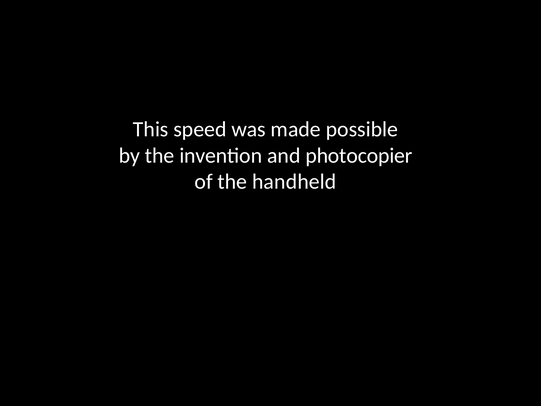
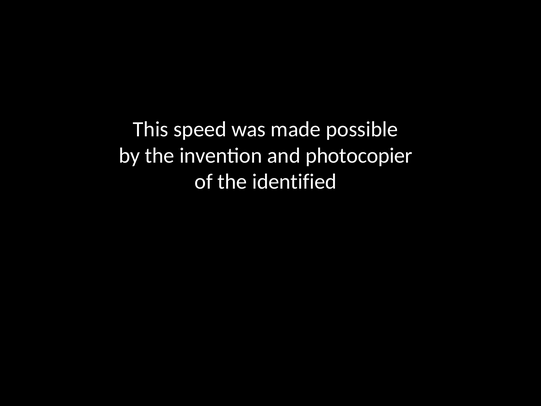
handheld: handheld -> identified
